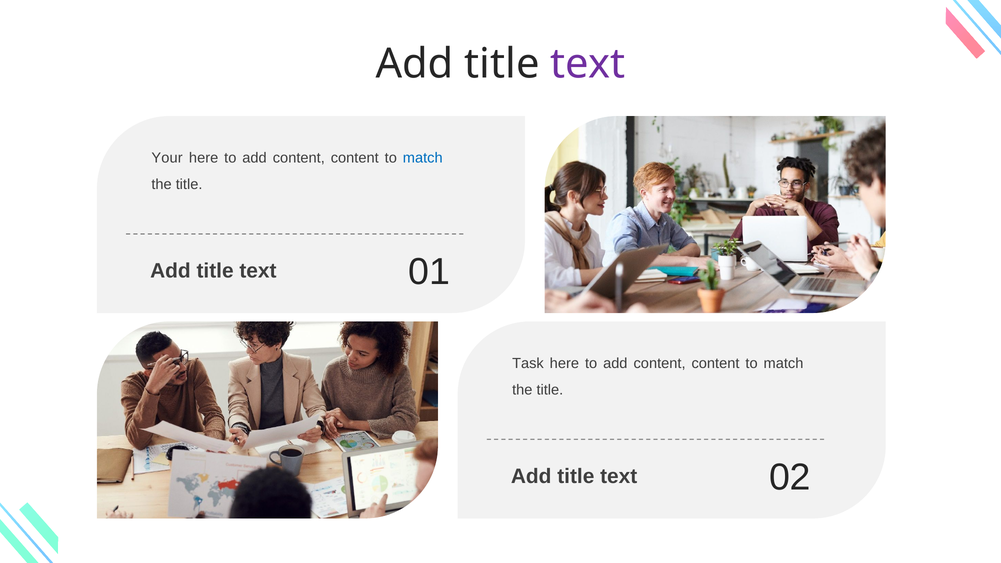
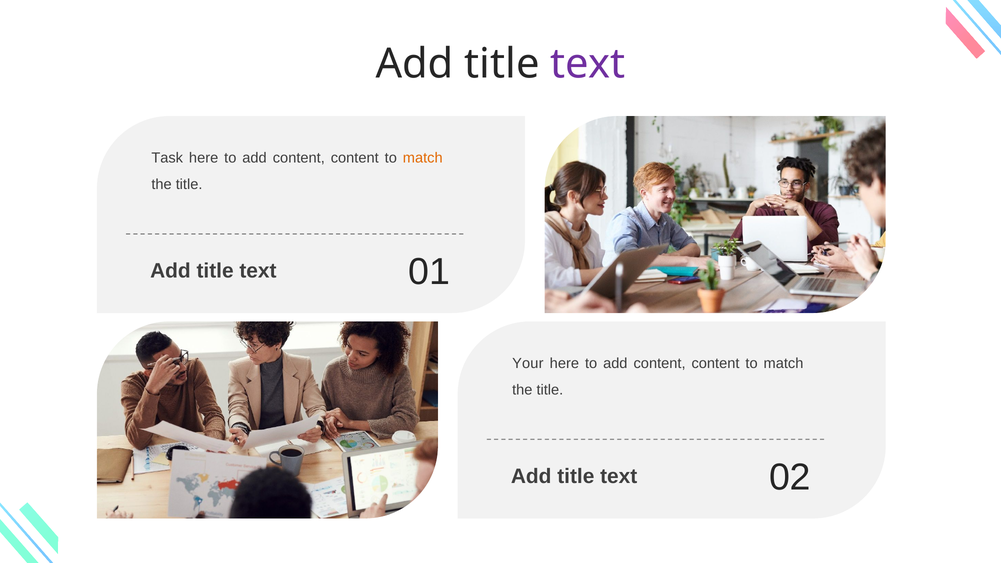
Your: Your -> Task
match at (423, 158) colour: blue -> orange
Task: Task -> Your
